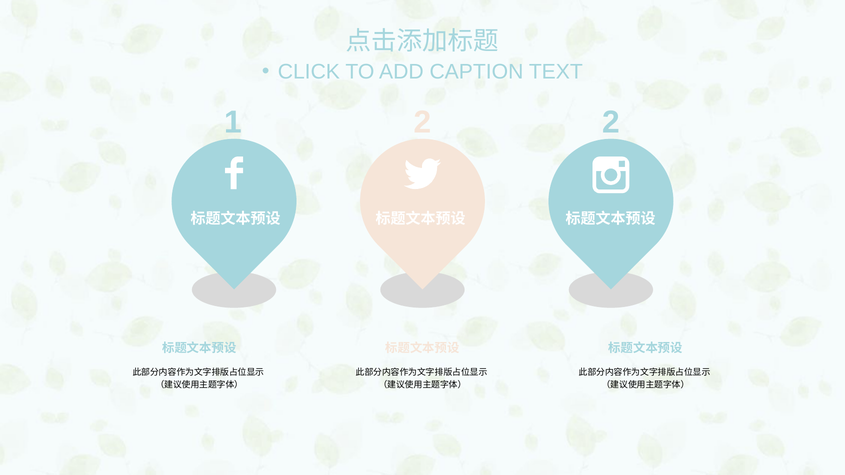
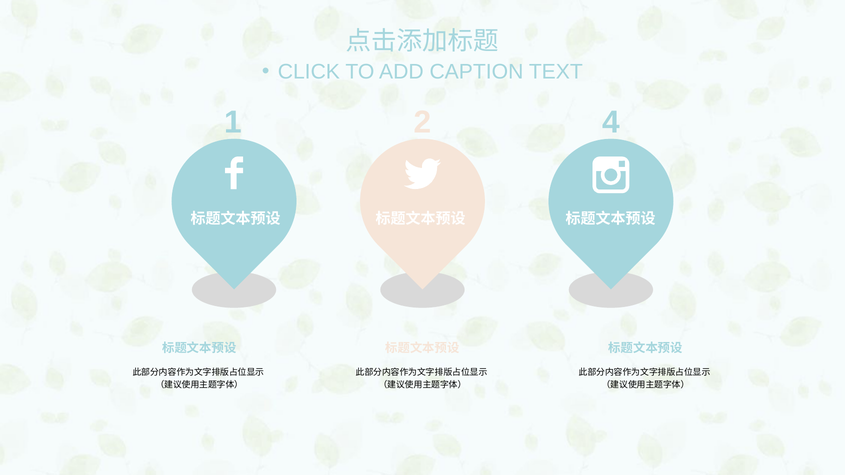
2 2: 2 -> 4
